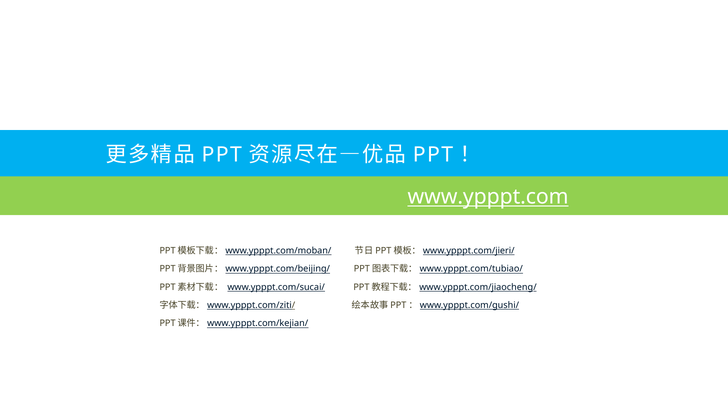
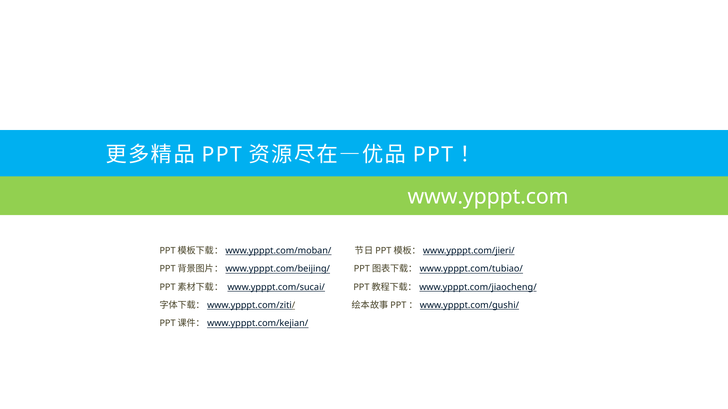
www.ypppt.com underline: present -> none
